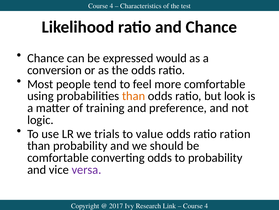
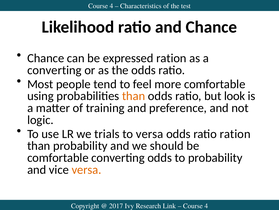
expressed would: would -> ration
conversion at (54, 70): conversion -> converting
to value: value -> versa
versa at (86, 169) colour: purple -> orange
